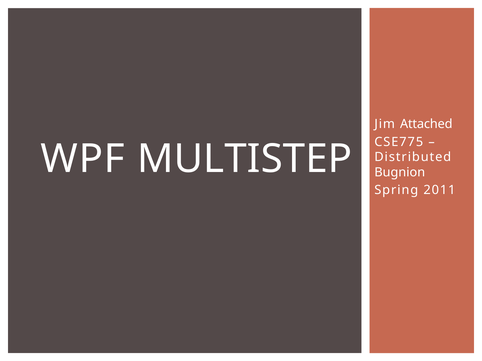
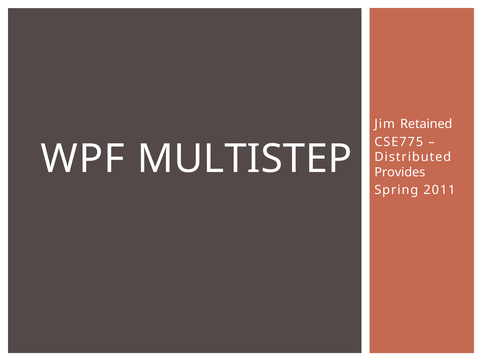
Attached: Attached -> Retained
Bugnion: Bugnion -> Provides
